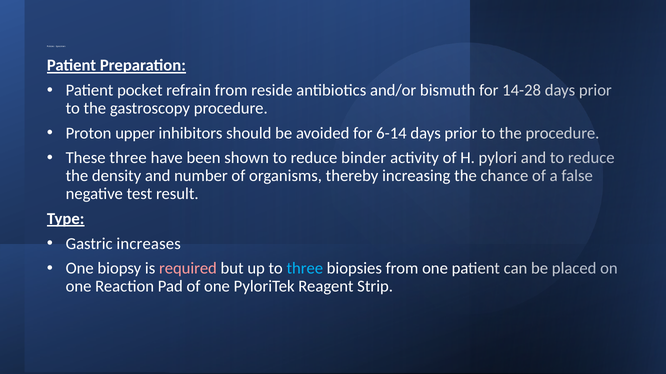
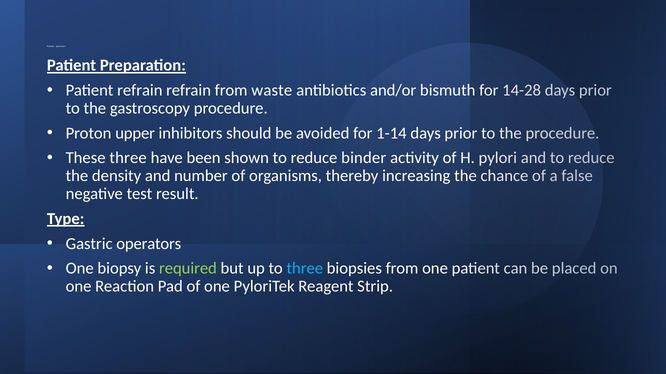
Patient pocket: pocket -> refrain
reside: reside -> waste
6-14: 6-14 -> 1-14
increases: increases -> operators
required colour: pink -> light green
